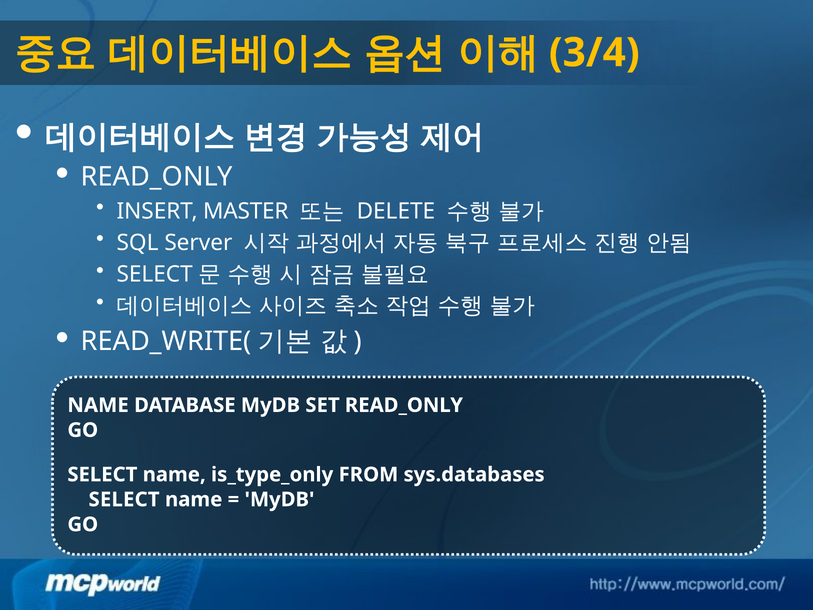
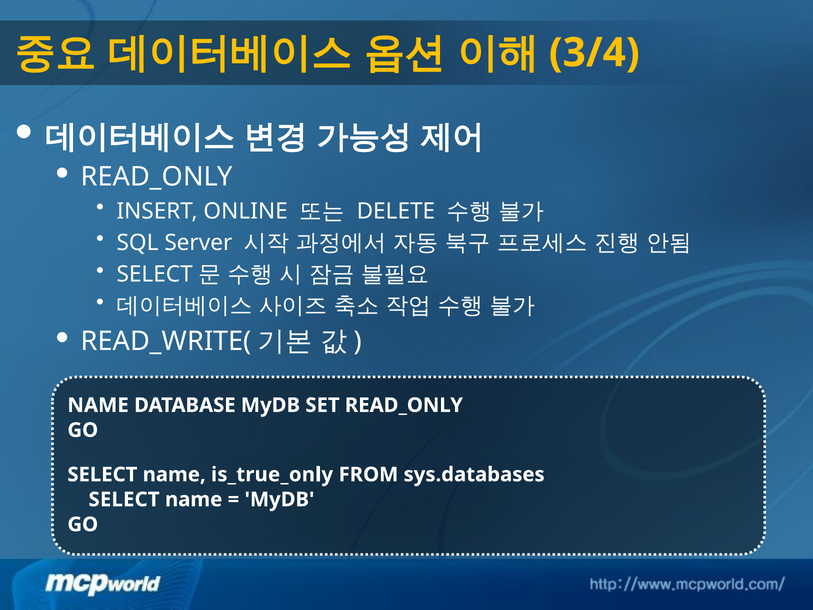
MASTER: MASTER -> ONLINE
is_type_only: is_type_only -> is_true_only
